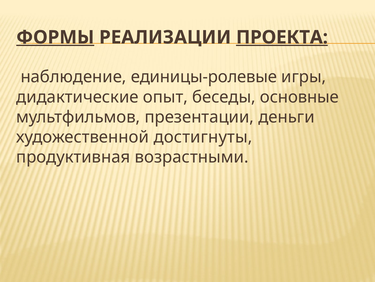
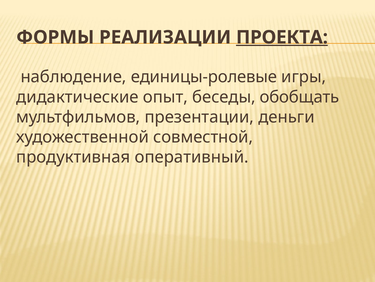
ФОРМЫ underline: present -> none
основные: основные -> обобщать
достигнуты: достигнуты -> совместной
возрастными: возрастными -> оперативный
